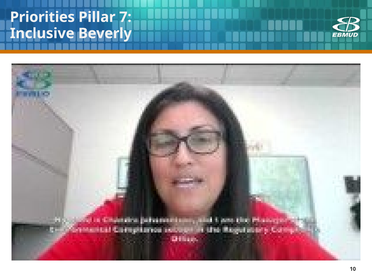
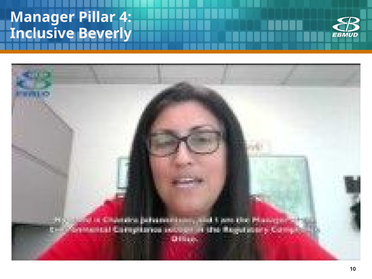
Priorities: Priorities -> Manager
7: 7 -> 4
